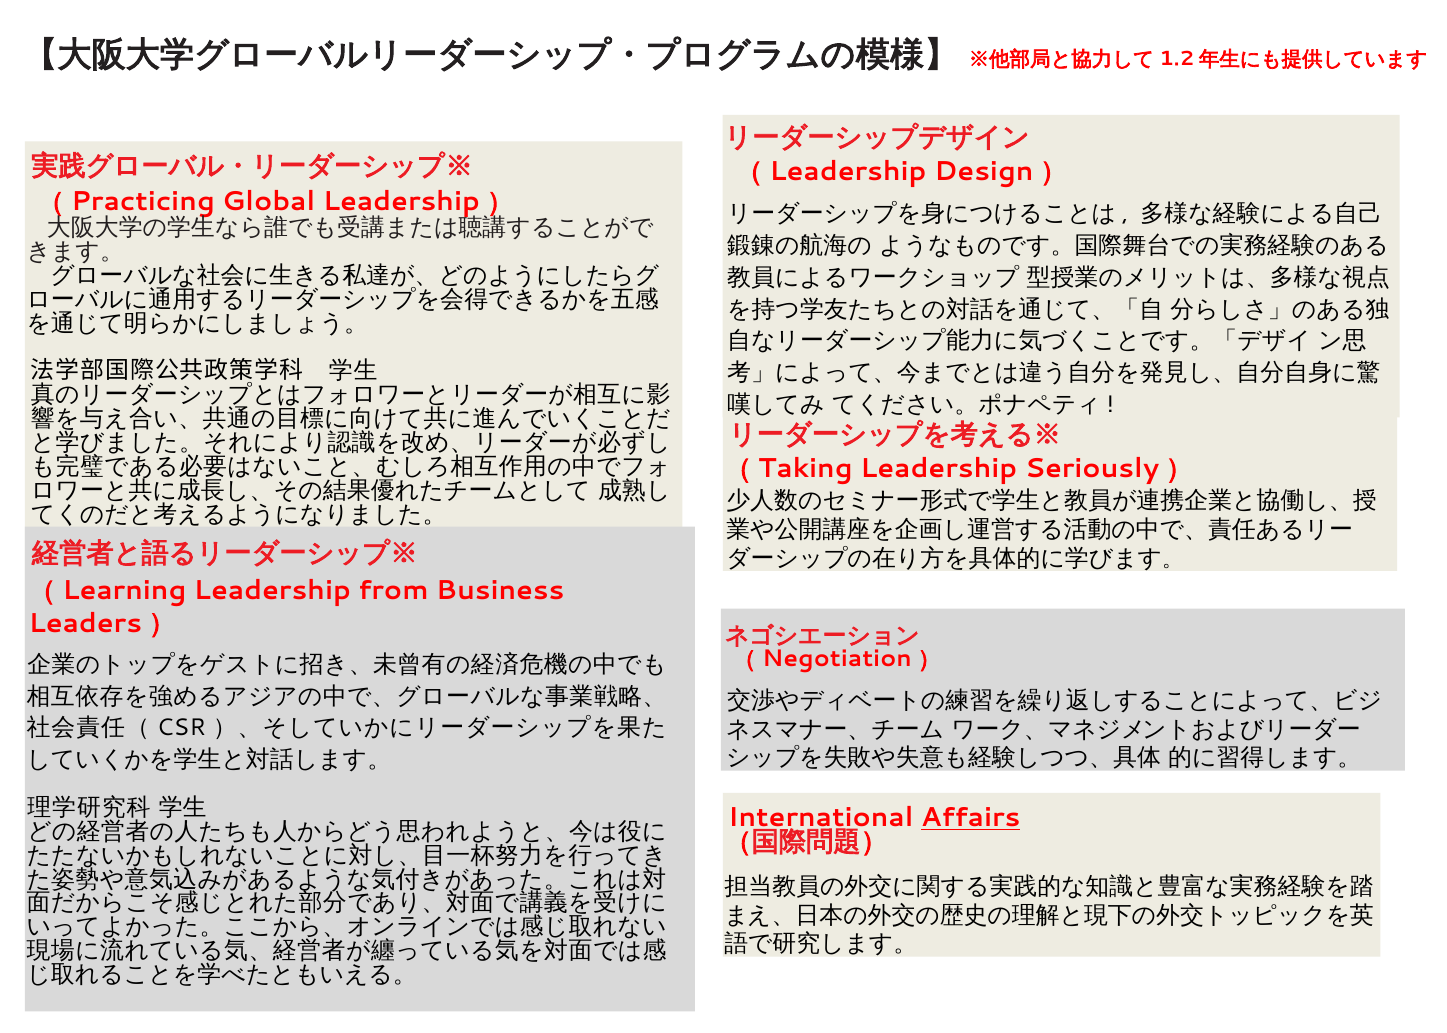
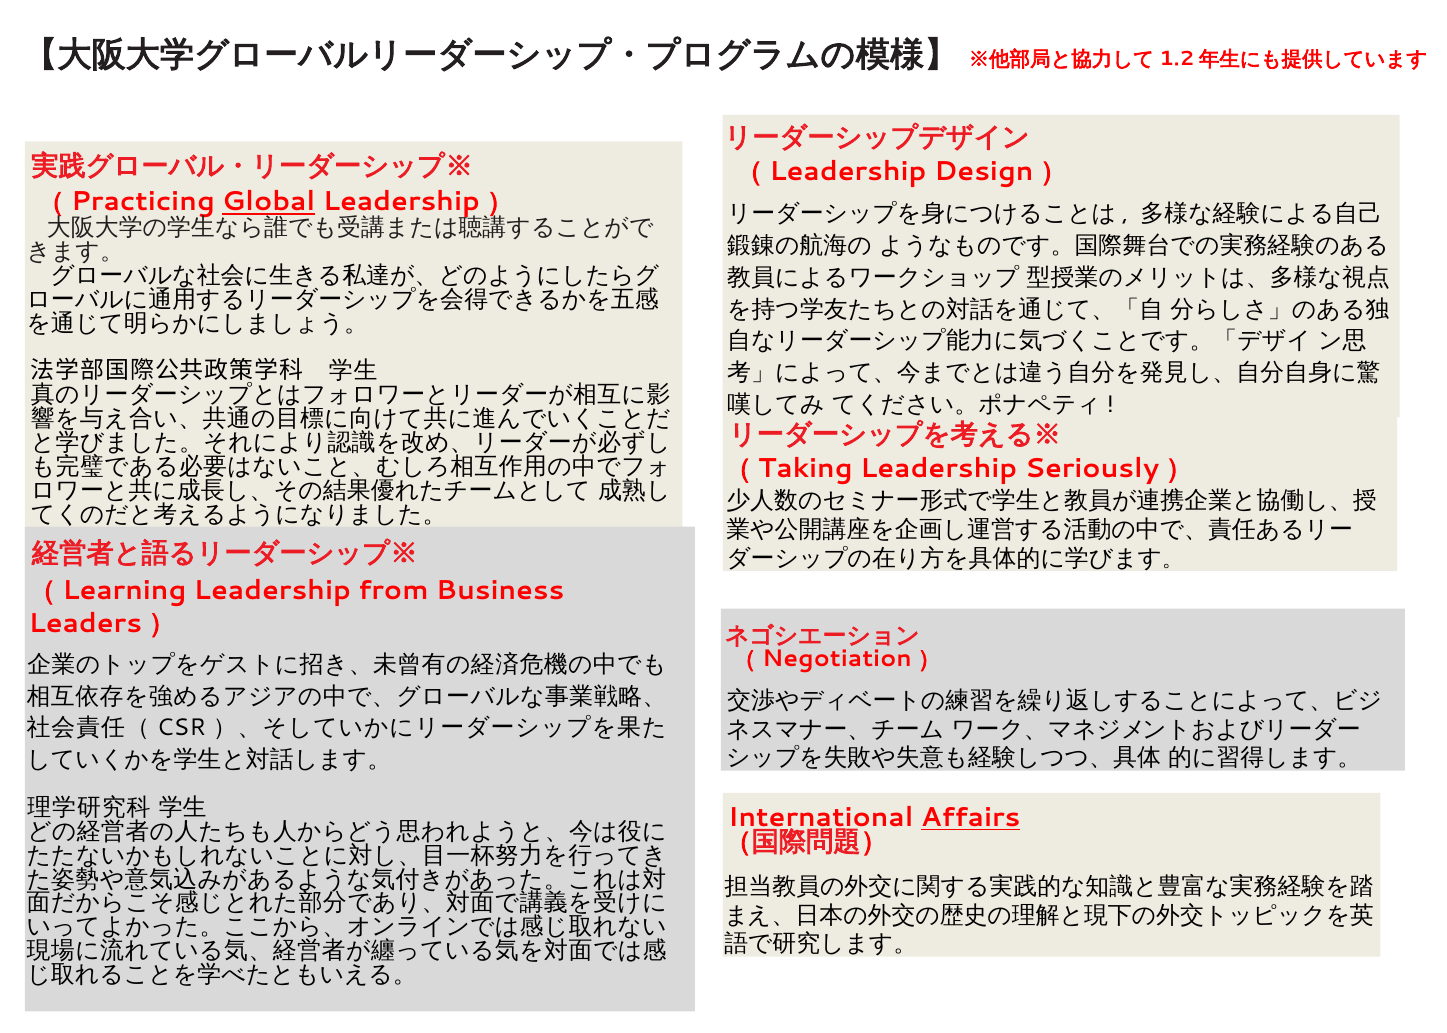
Global underline: none -> present
